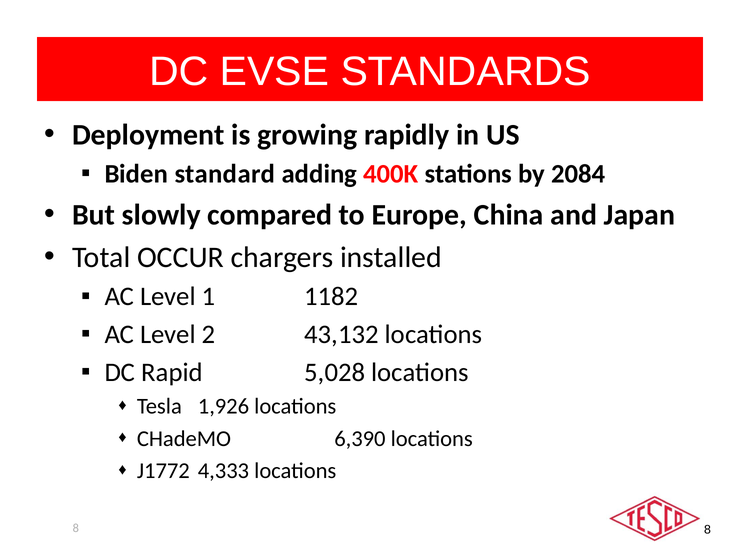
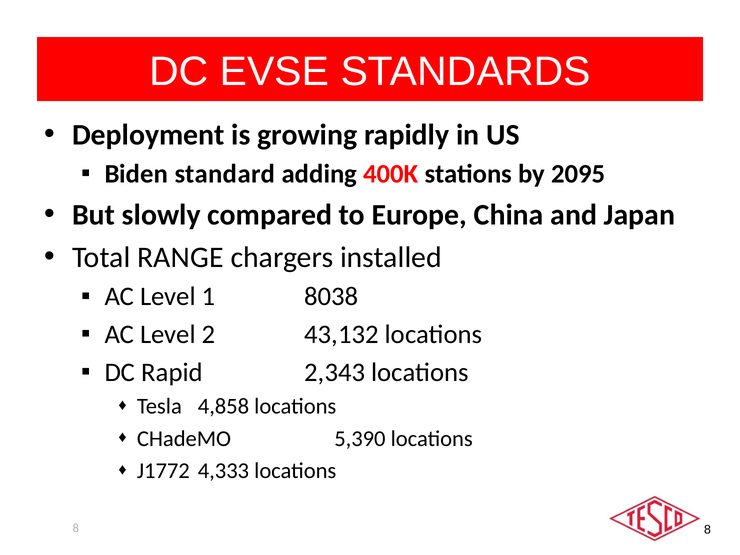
2084: 2084 -> 2095
OCCUR: OCCUR -> RANGE
1182: 1182 -> 8038
5,028: 5,028 -> 2,343
1,926: 1,926 -> 4,858
6,390: 6,390 -> 5,390
